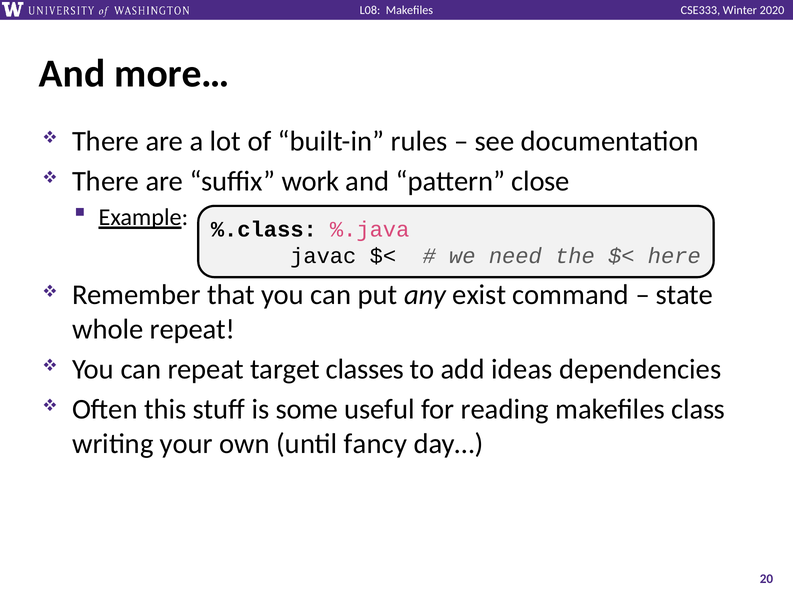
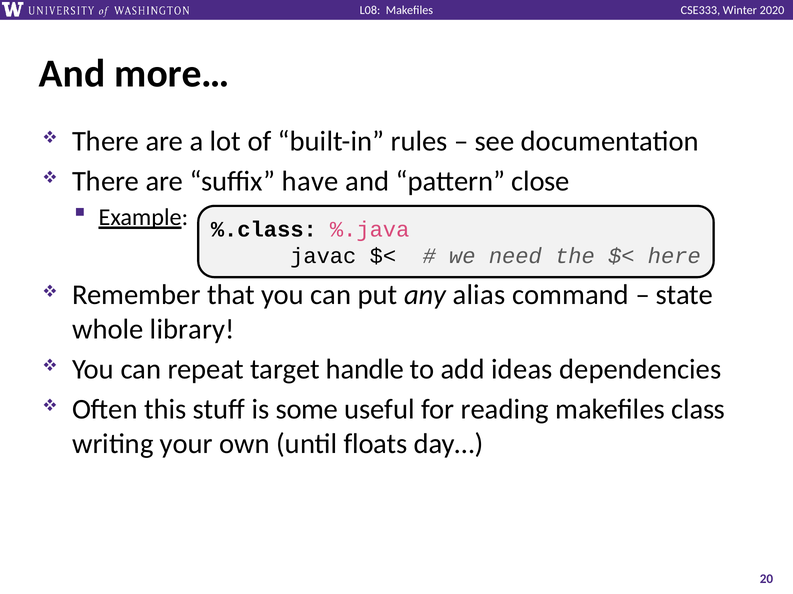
work: work -> have
exist: exist -> alias
whole repeat: repeat -> library
classes: classes -> handle
fancy: fancy -> floats
